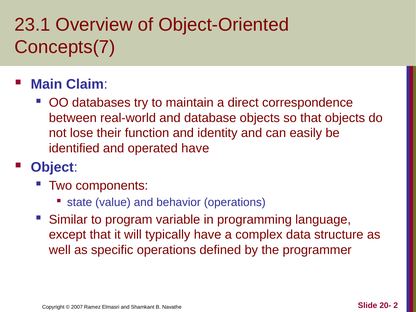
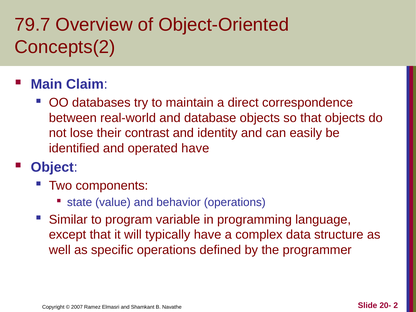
23.1: 23.1 -> 79.7
Concepts(7: Concepts(7 -> Concepts(2
function: function -> contrast
